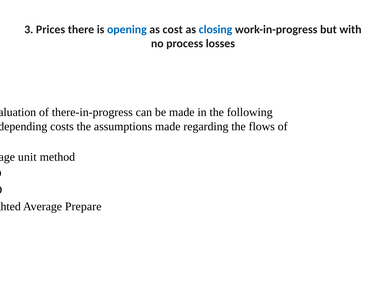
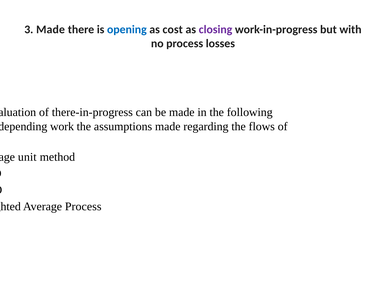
3 Prices: Prices -> Made
closing colour: blue -> purple
costs at (62, 127): costs -> work
Average Prepare: Prepare -> Process
